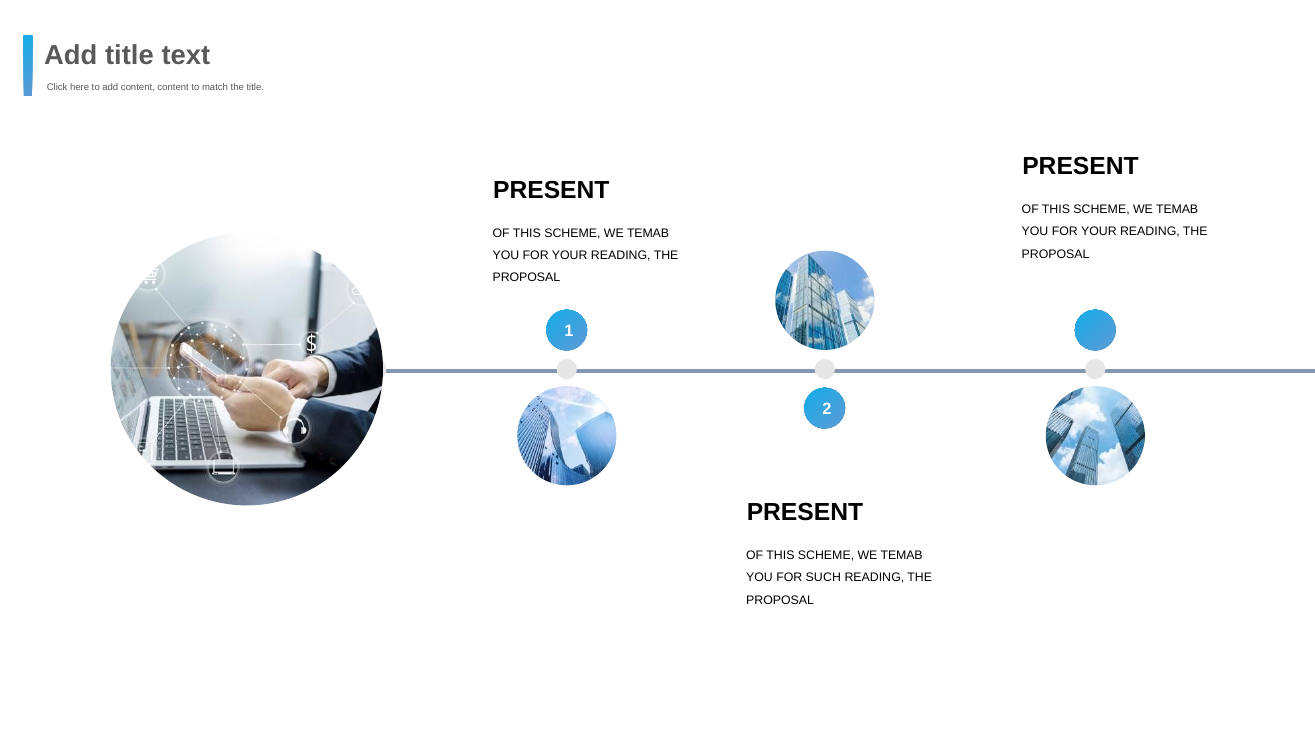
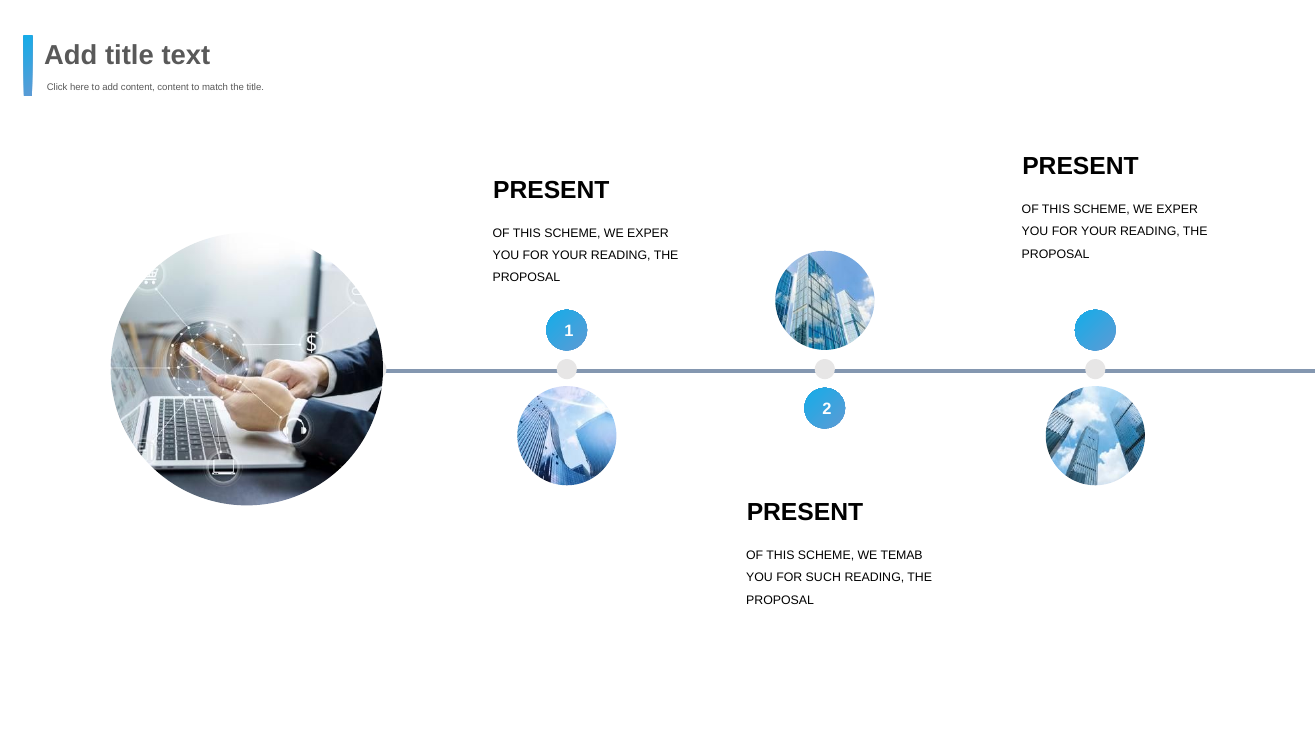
TEMAB at (1177, 209): TEMAB -> EXPER
TEMAB at (648, 233): TEMAB -> EXPER
